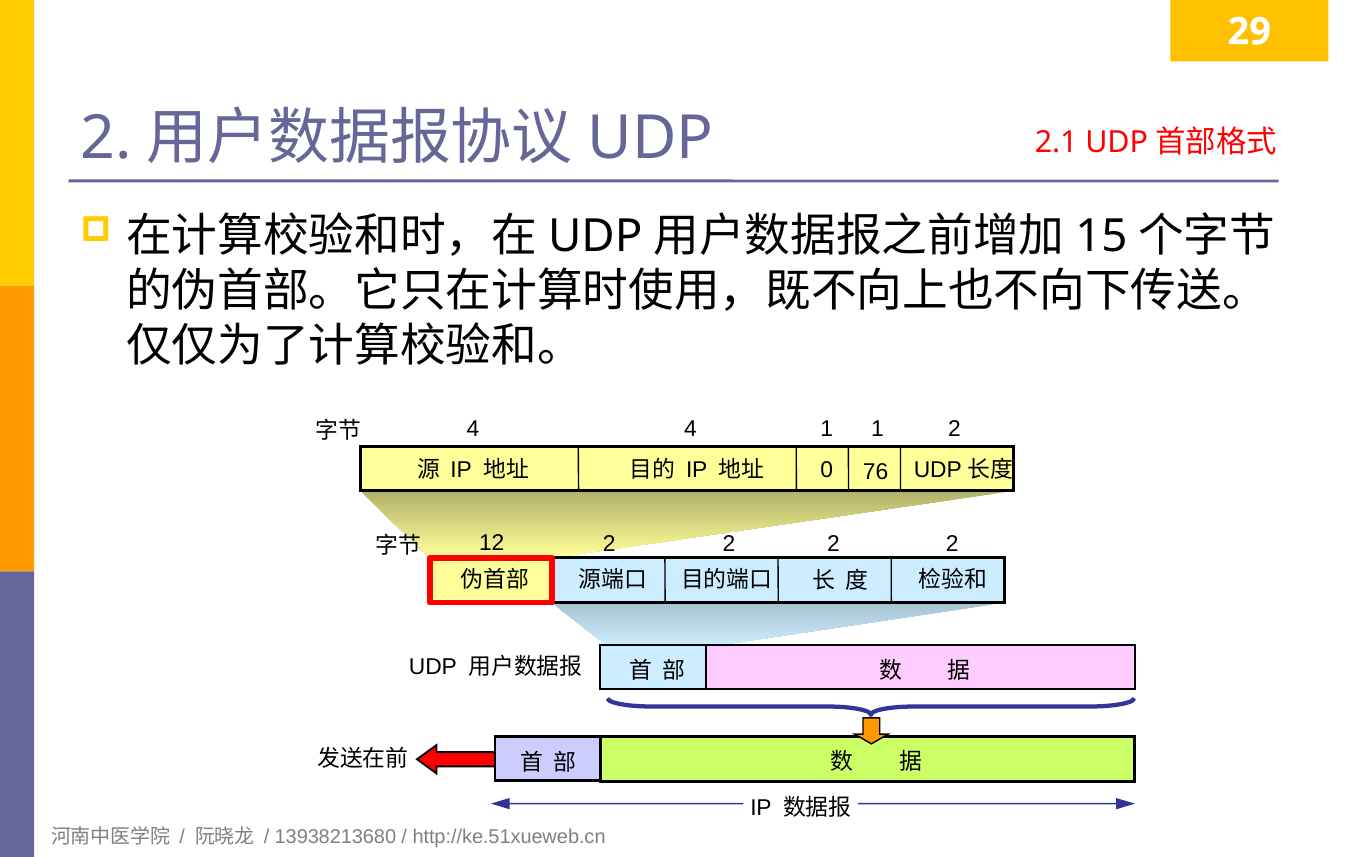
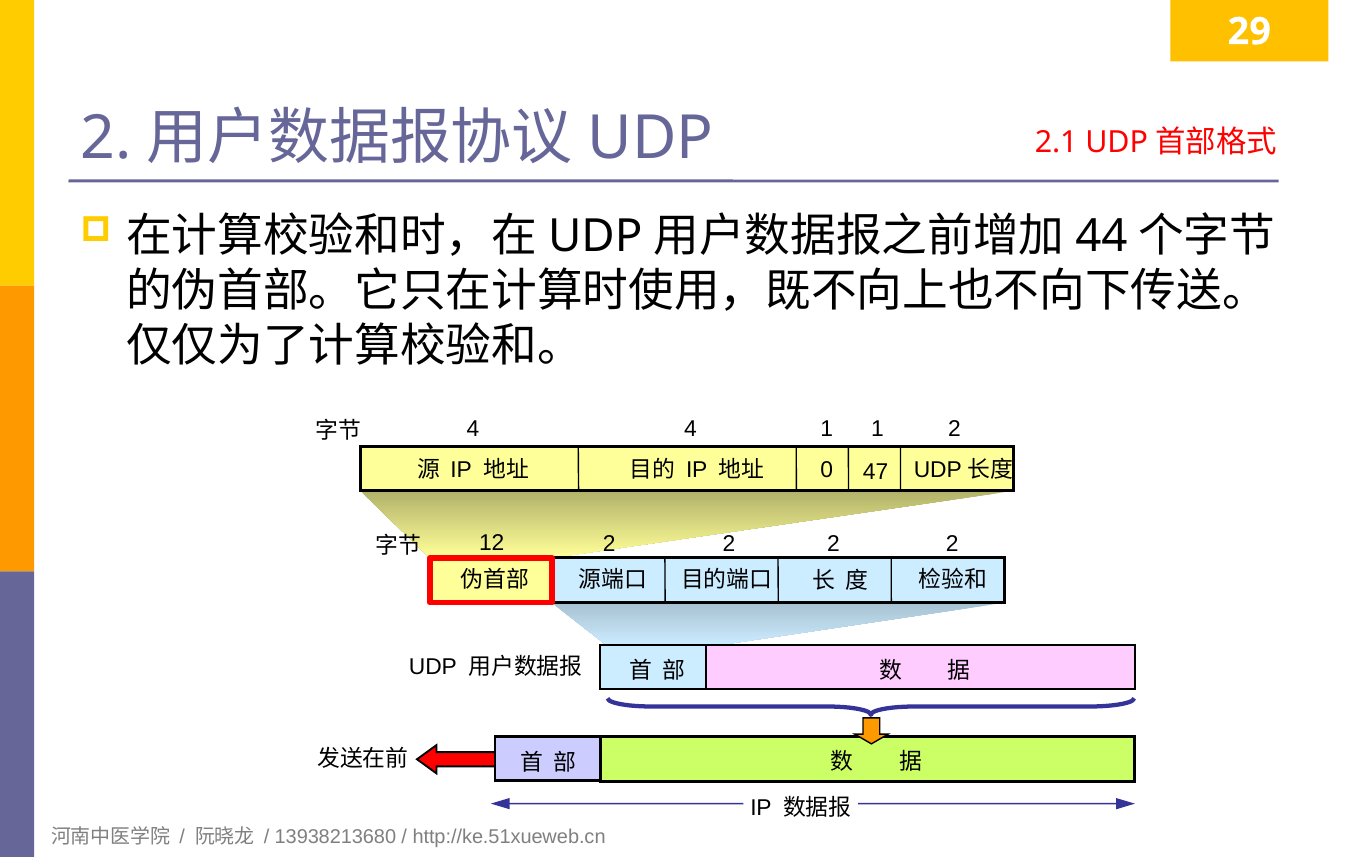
15: 15 -> 44
76: 76 -> 47
